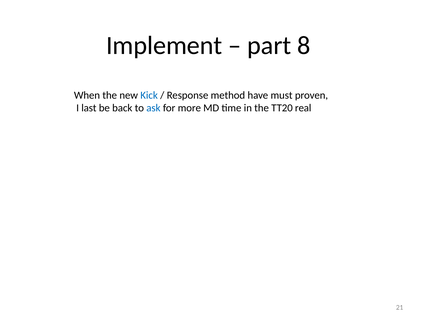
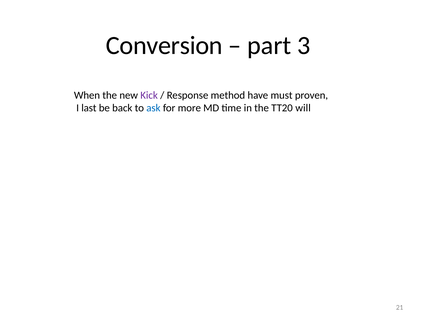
Implement: Implement -> Conversion
8: 8 -> 3
Kick colour: blue -> purple
real: real -> will
